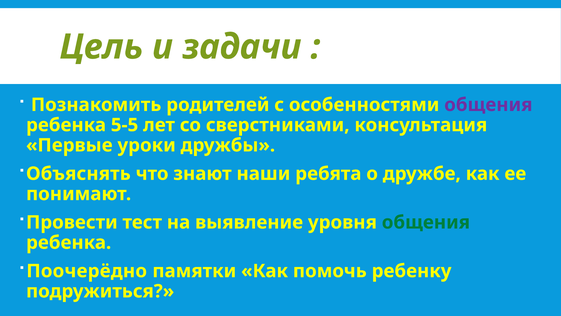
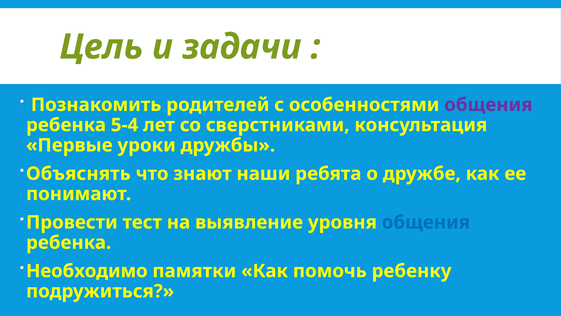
5-5: 5-5 -> 5-4
общения at (426, 222) colour: green -> blue
Поочерёдно: Поочерёдно -> Необходимо
